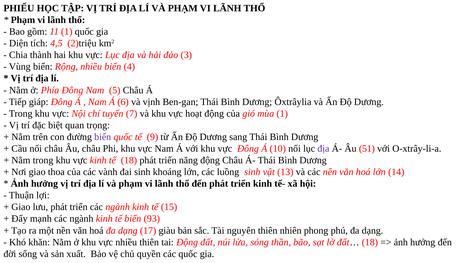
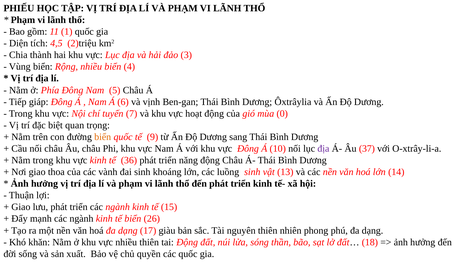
mùa 1: 1 -> 0
biển at (103, 137) colour: purple -> orange
51: 51 -> 37
tế 18: 18 -> 36
93: 93 -> 26
